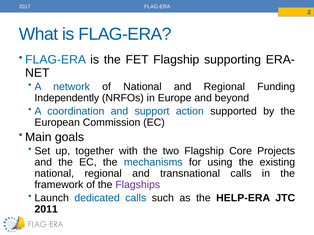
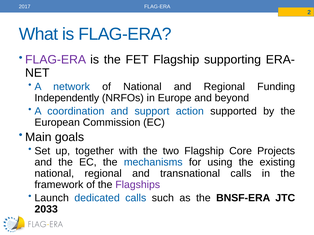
FLAG-ERA at (56, 60) colour: blue -> purple
HELP-ERA: HELP-ERA -> BNSF-ERA
2011: 2011 -> 2033
